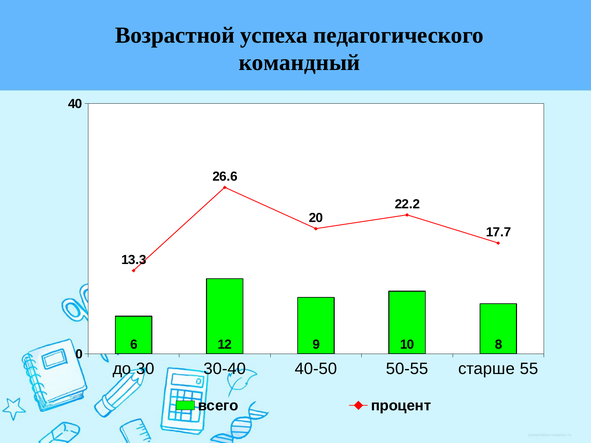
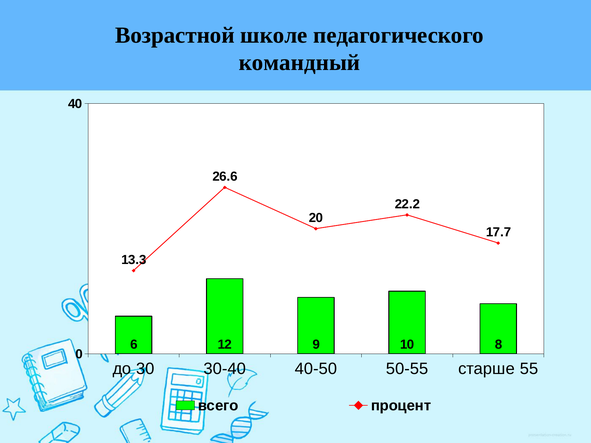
успеха: успеха -> школе
